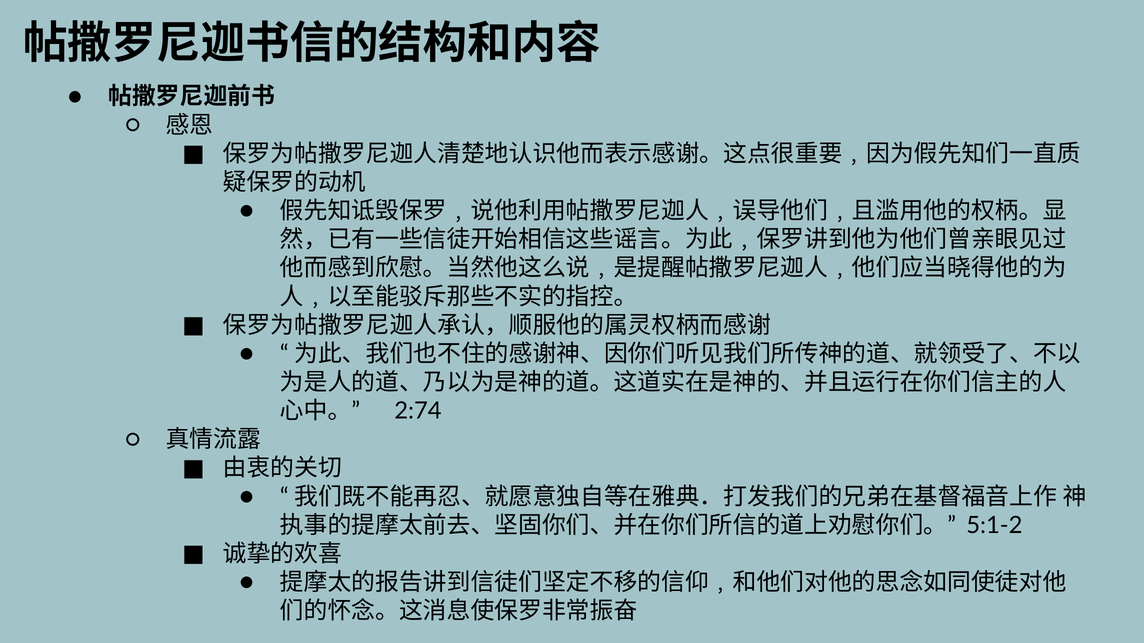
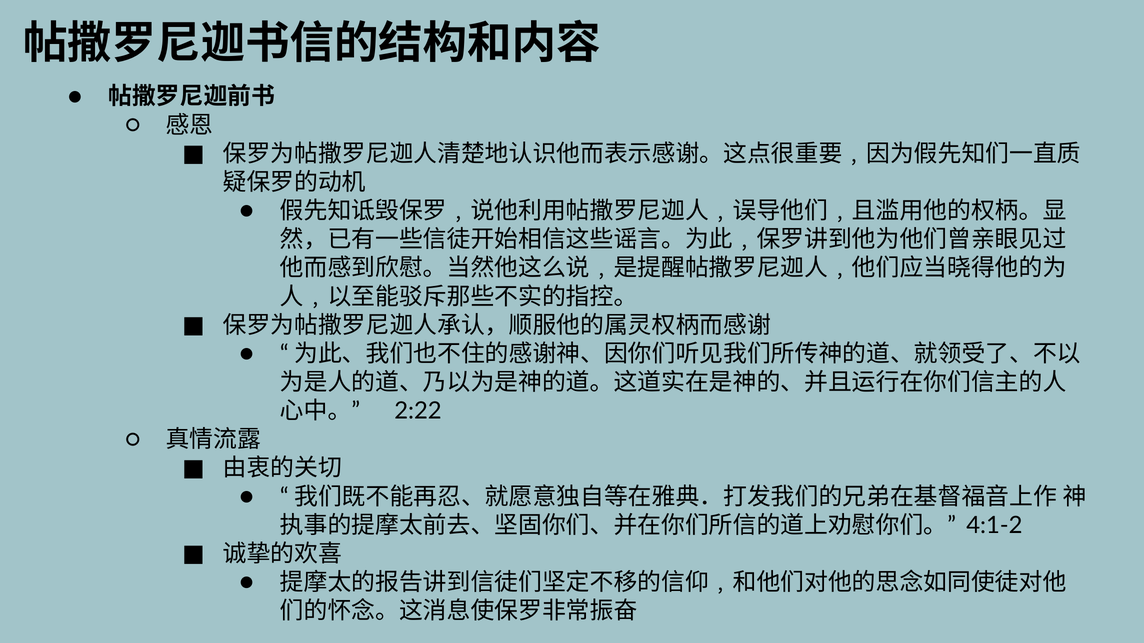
2:74: 2:74 -> 2:22
5:1-2: 5:1-2 -> 4:1-2
